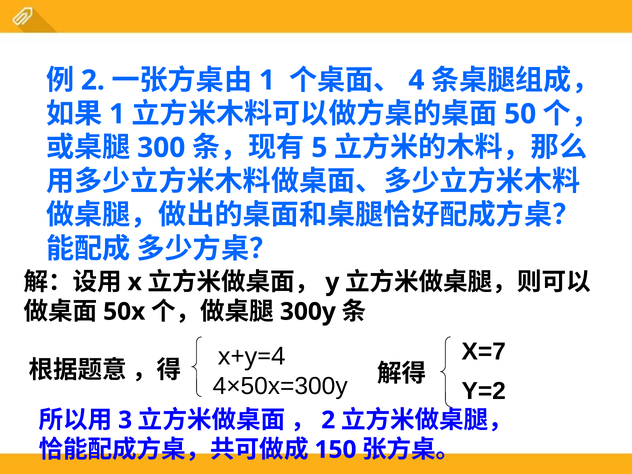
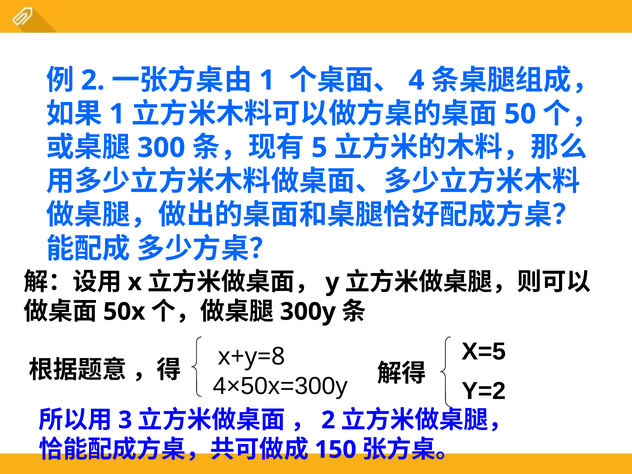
X=7: X=7 -> X=5
x+y=4: x+y=4 -> x+y=8
